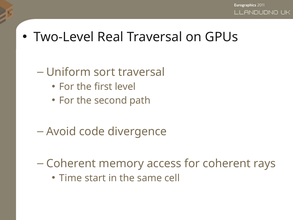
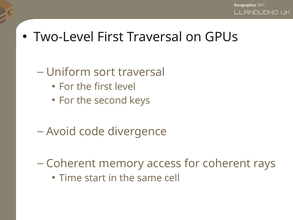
Two-Level Real: Real -> First
path: path -> keys
